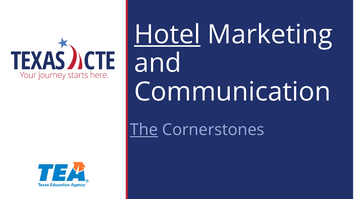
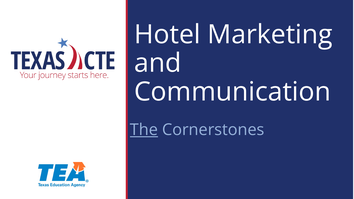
Hotel underline: present -> none
